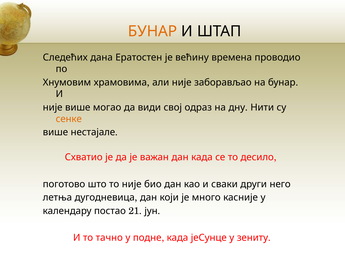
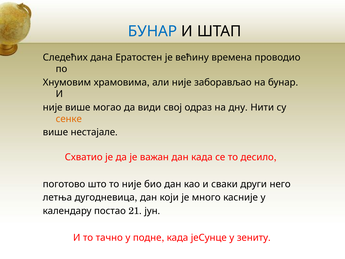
БУНАР at (153, 31) colour: orange -> blue
